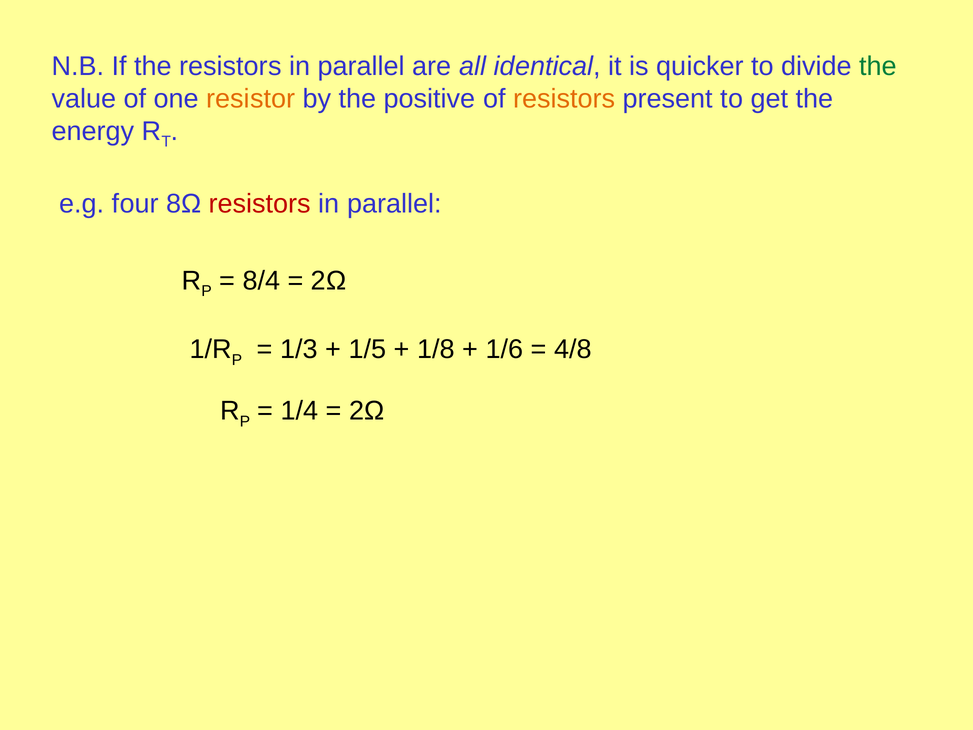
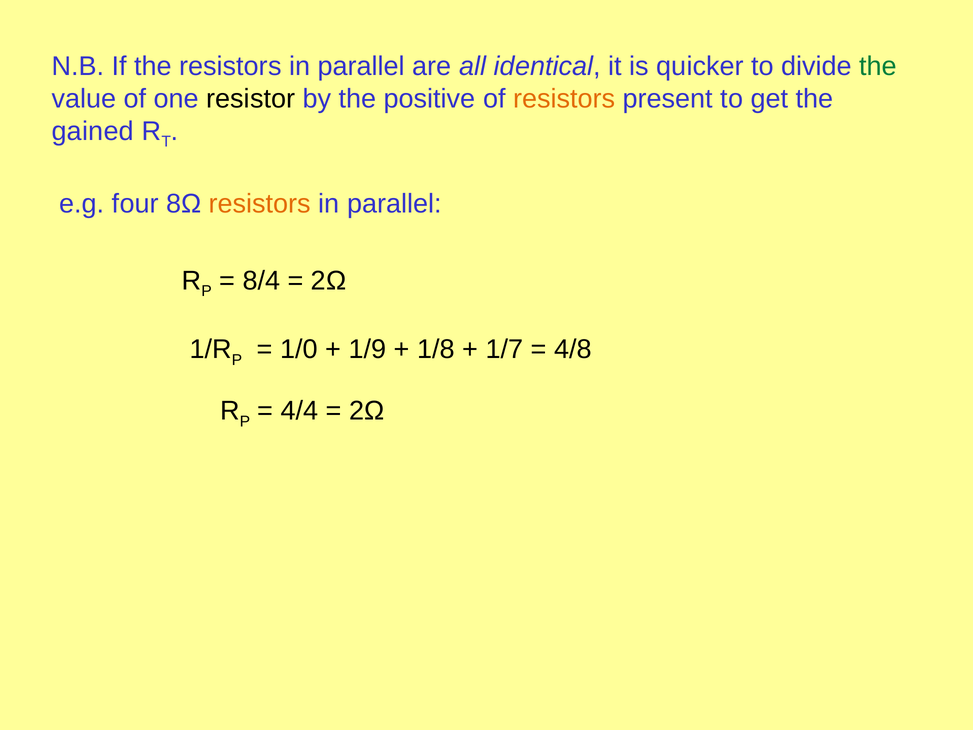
resistor colour: orange -> black
energy: energy -> gained
resistors at (260, 204) colour: red -> orange
1/3: 1/3 -> 1/0
1/5: 1/5 -> 1/9
1/6: 1/6 -> 1/7
1/4: 1/4 -> 4/4
